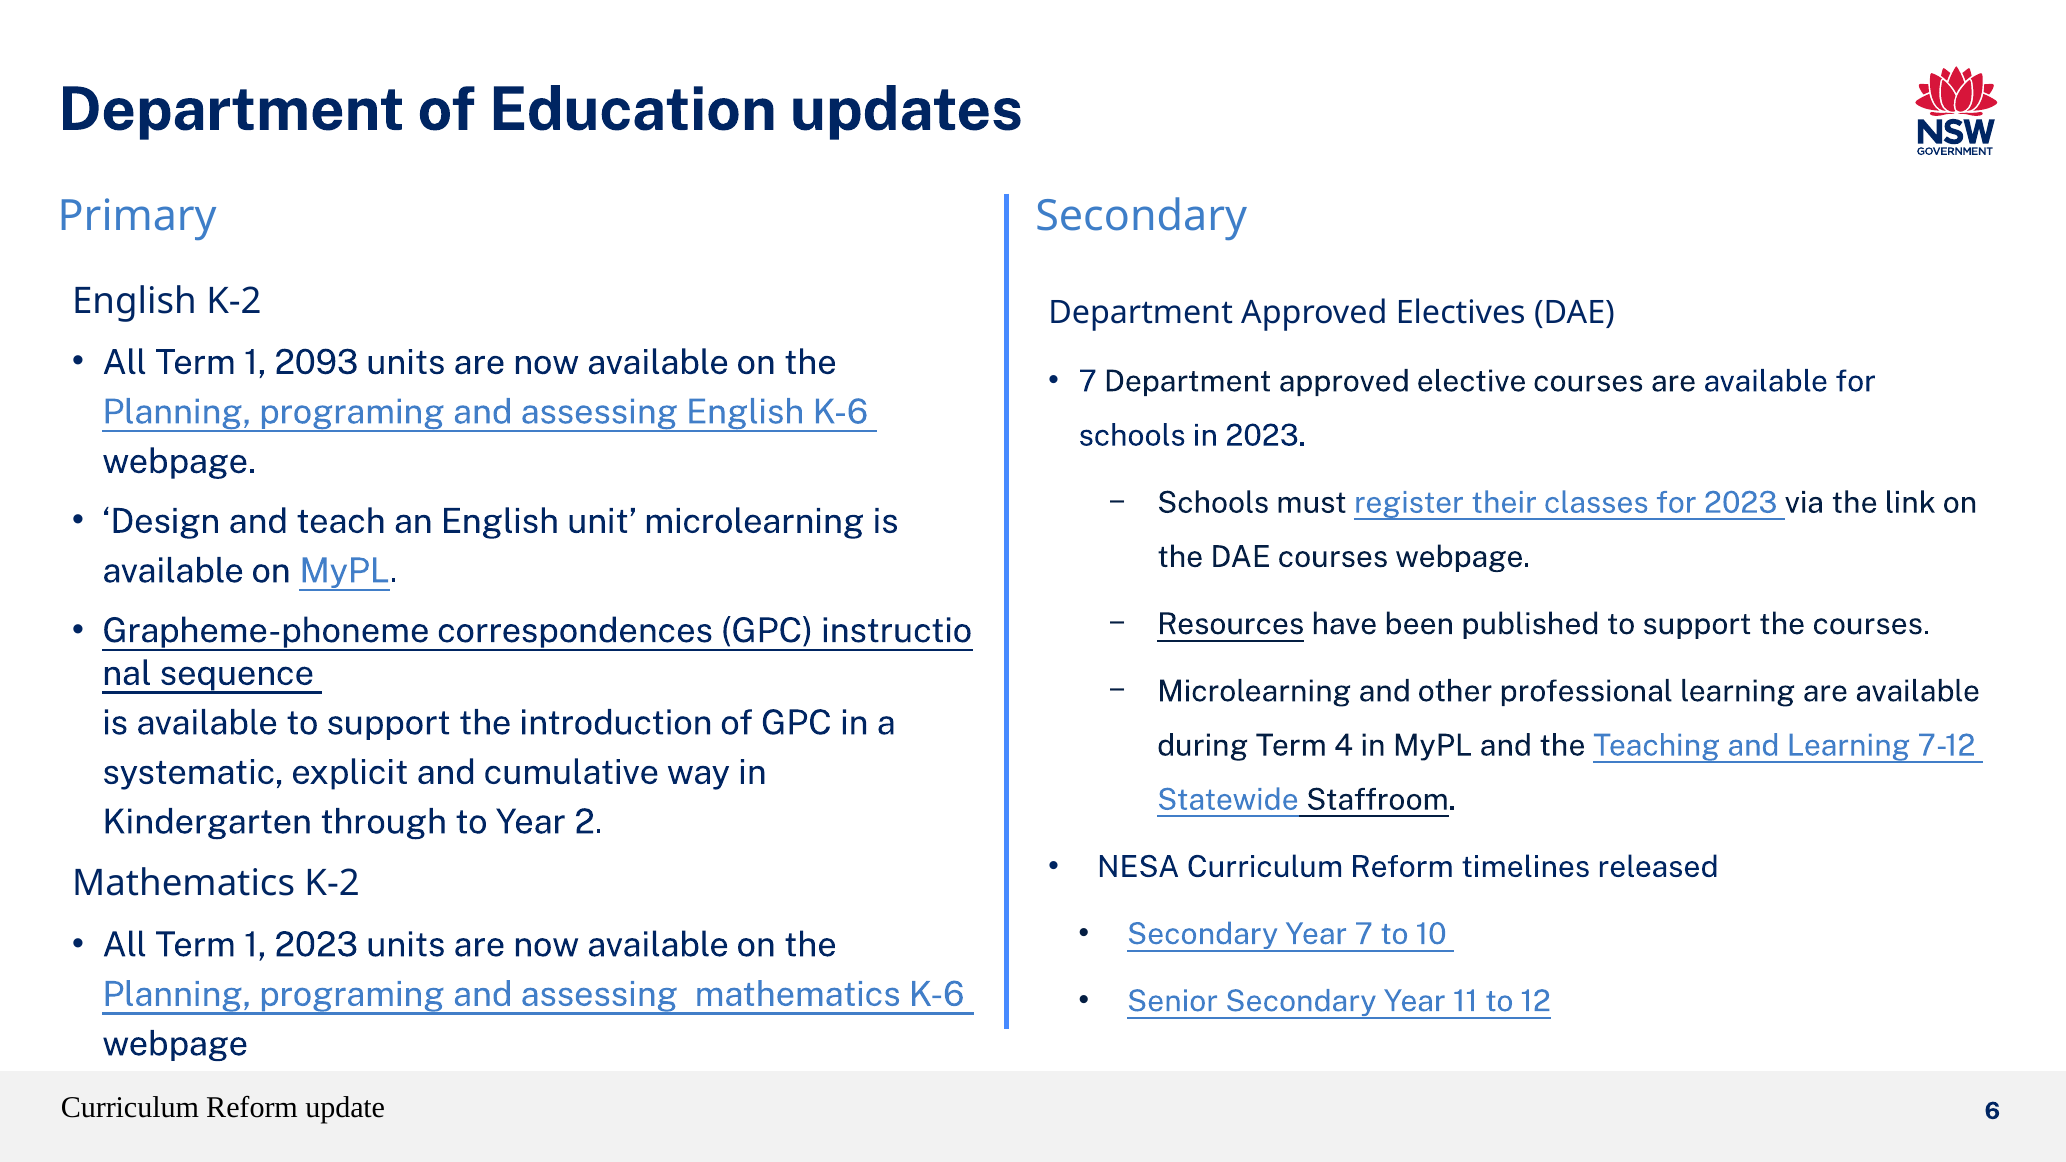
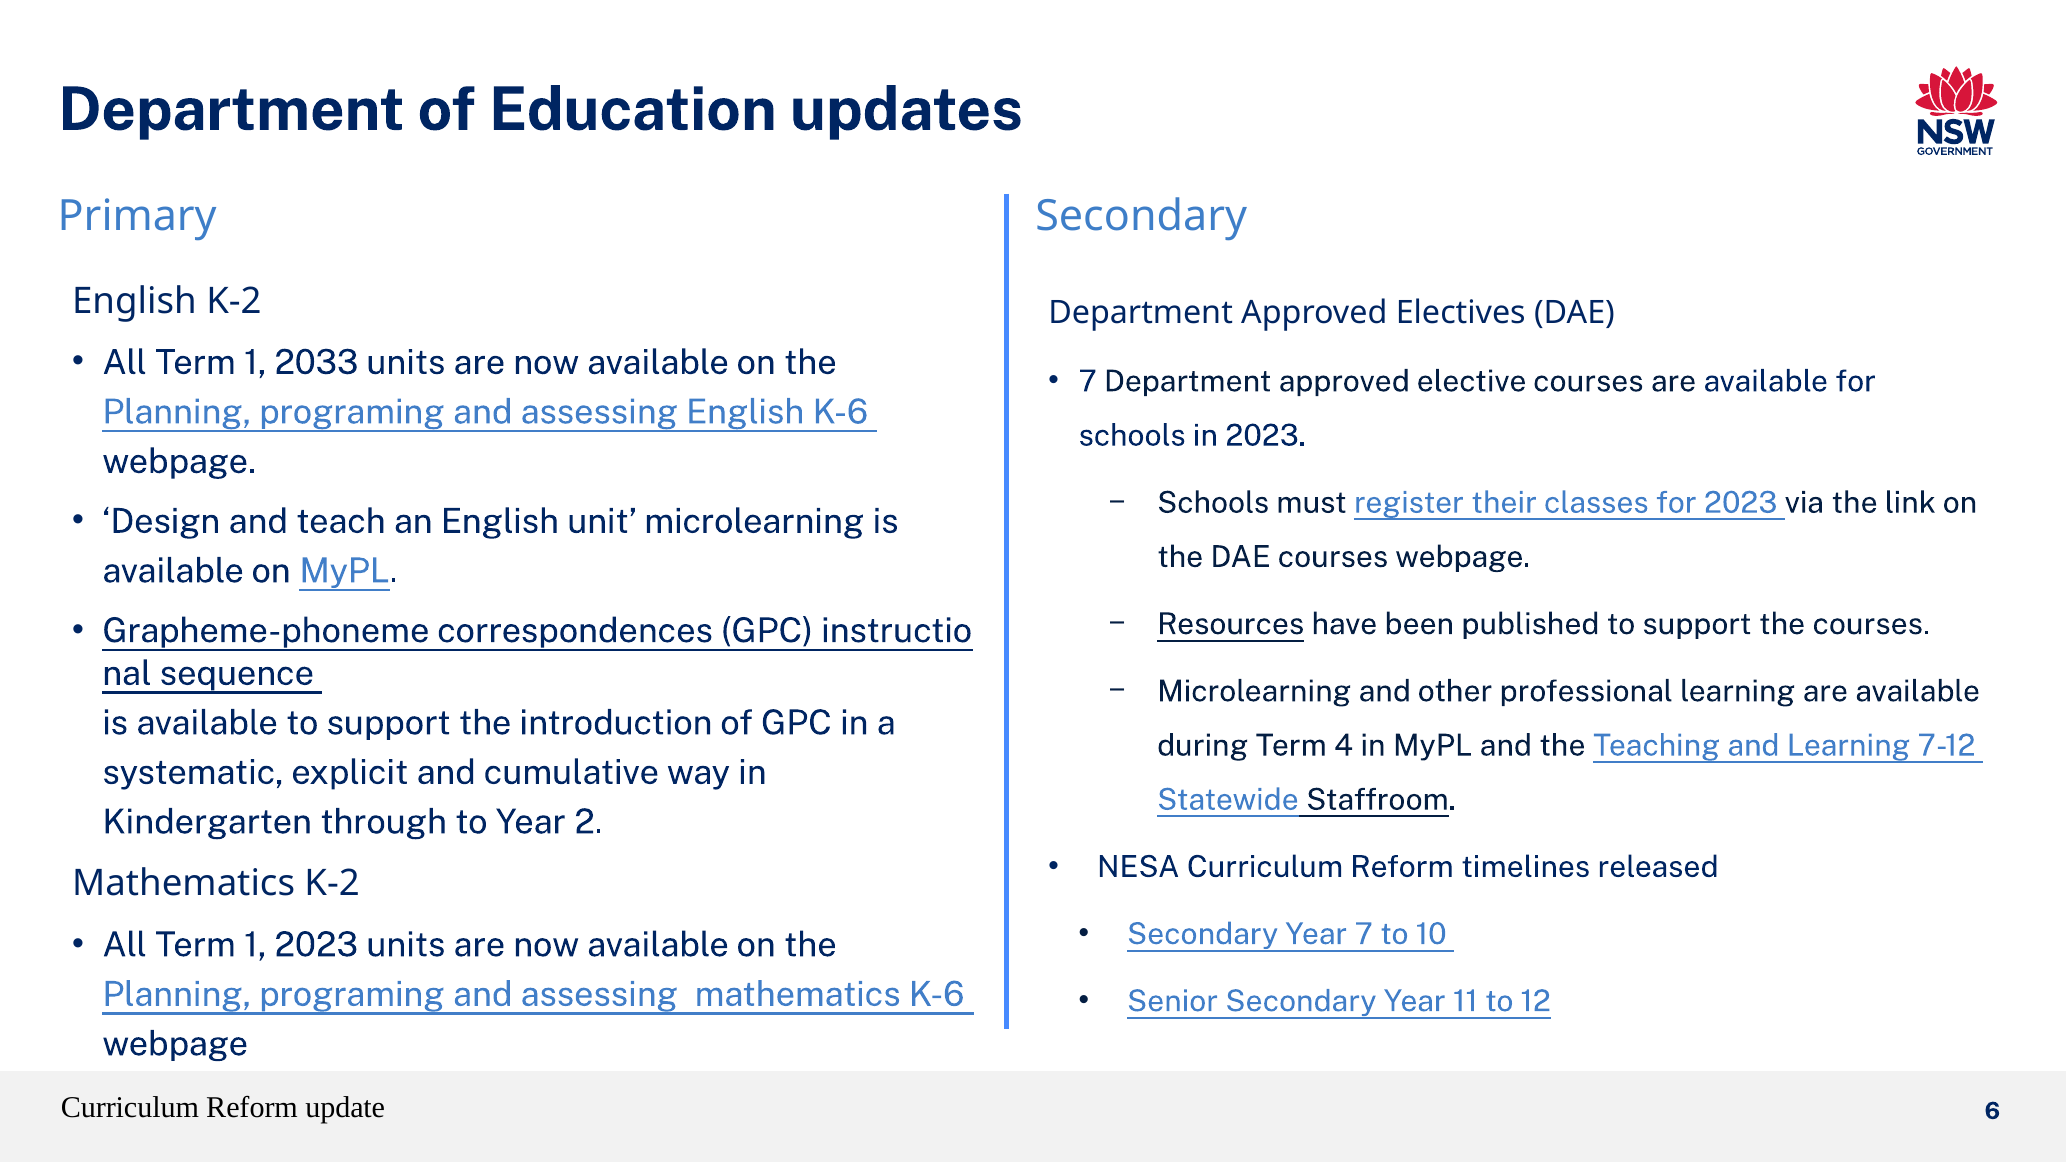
2093: 2093 -> 2033
